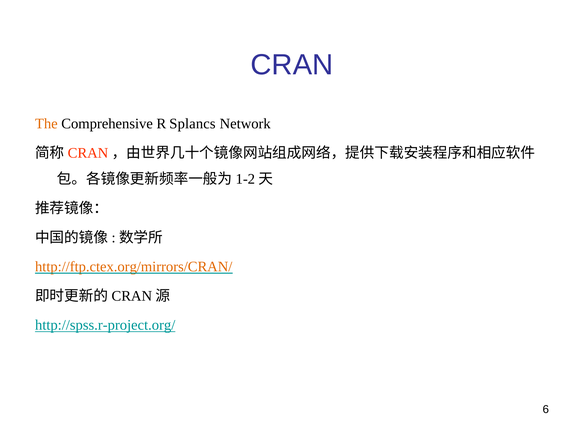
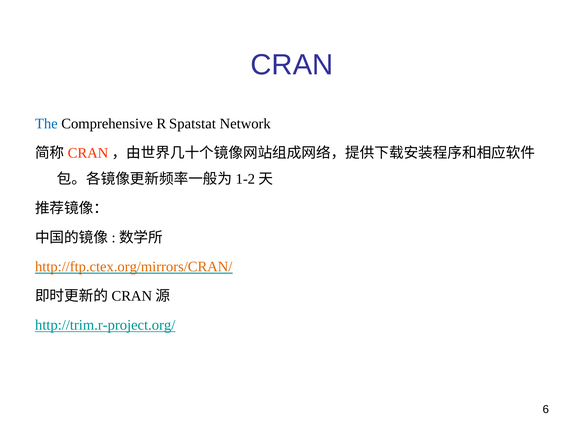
The colour: orange -> blue
Splancs: Splancs -> Spatstat
http://spss.r-project.org/: http://spss.r-project.org/ -> http://trim.r-project.org/
